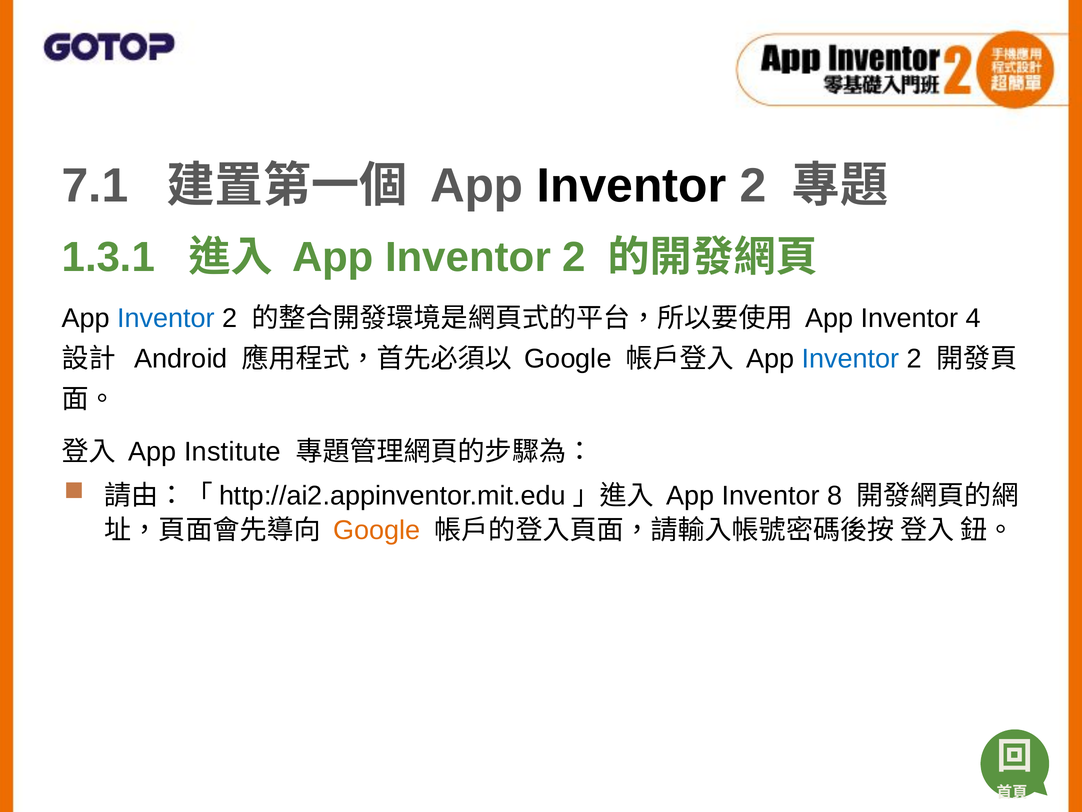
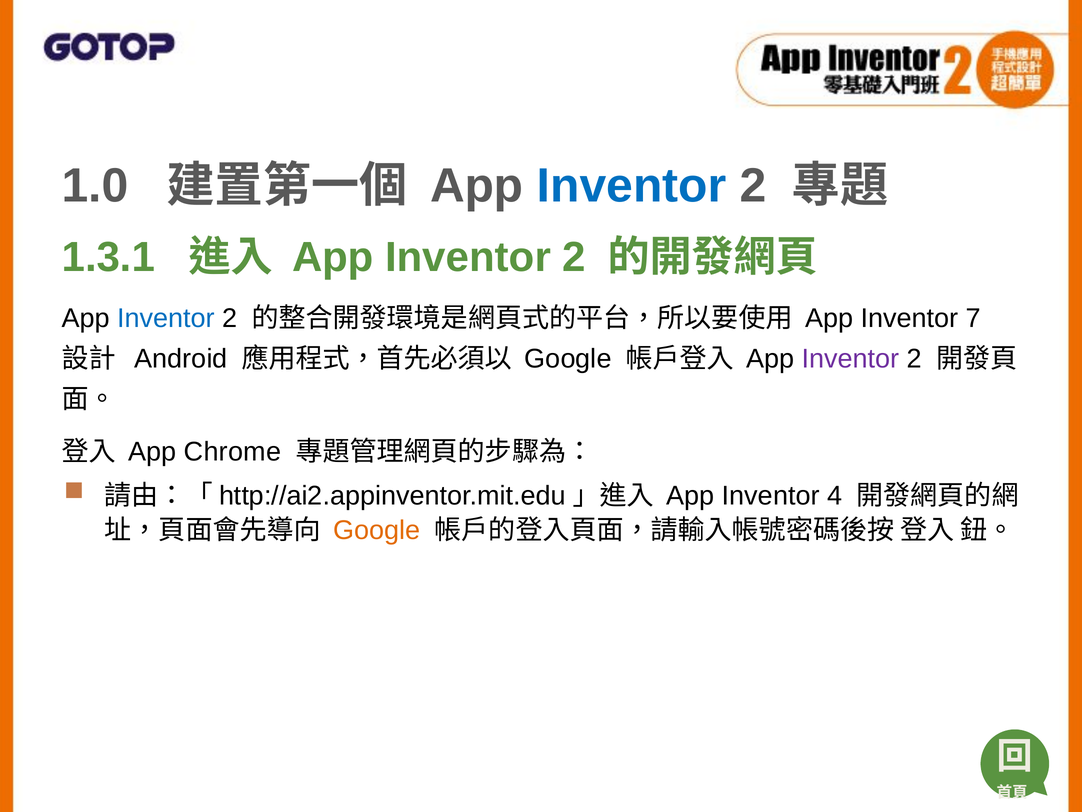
7.1: 7.1 -> 1.0
Inventor at (632, 186) colour: black -> blue
4: 4 -> 7
Inventor at (851, 359) colour: blue -> purple
Institute: Institute -> Chrome
8: 8 -> 4
